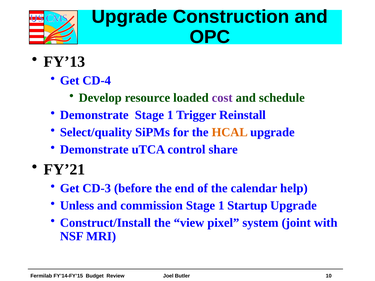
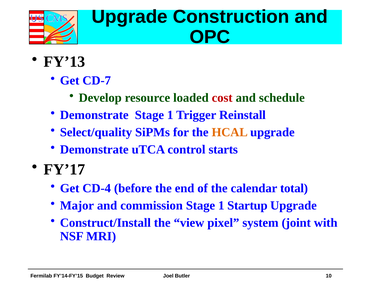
CD-4: CD-4 -> CD-7
cost colour: purple -> red
share: share -> starts
FY’21: FY’21 -> FY’17
CD-3: CD-3 -> CD-4
help: help -> total
Unless: Unless -> Major
